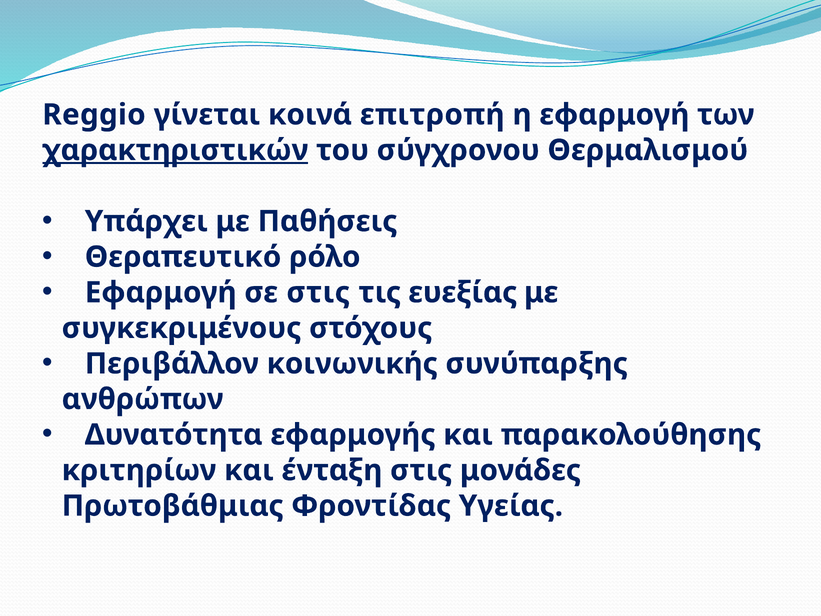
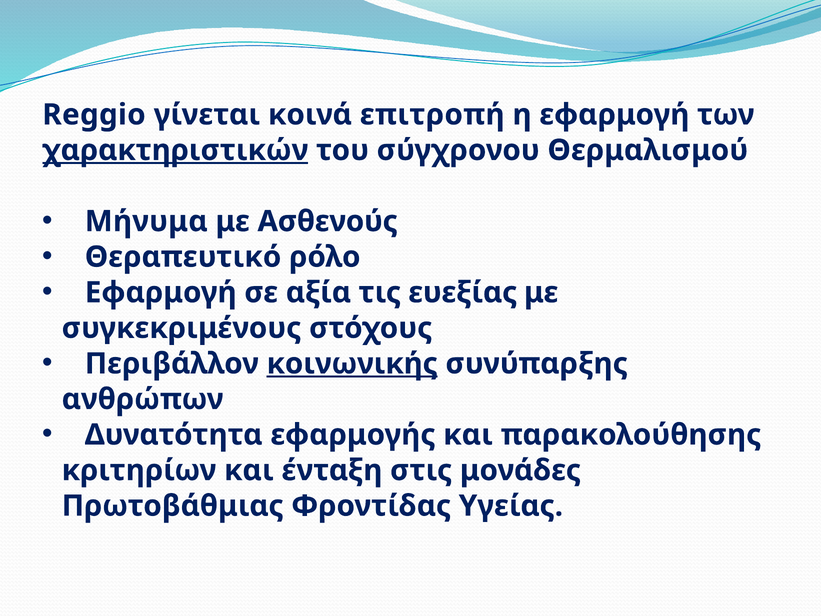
Υπάρχει: Υπάρχει -> Μήνυμα
Παθήσεις: Παθήσεις -> Ασθενούς
σε στις: στις -> αξία
κοινωνικής underline: none -> present
